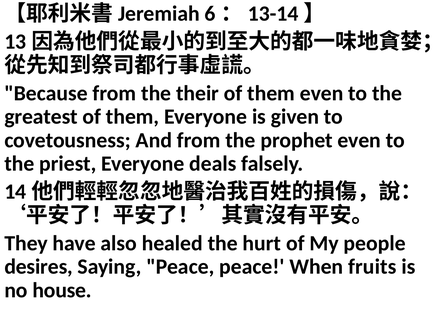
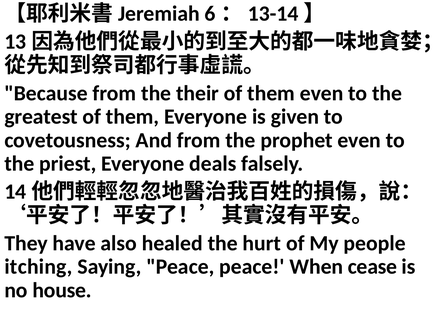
desires: desires -> itching
fruits: fruits -> cease
